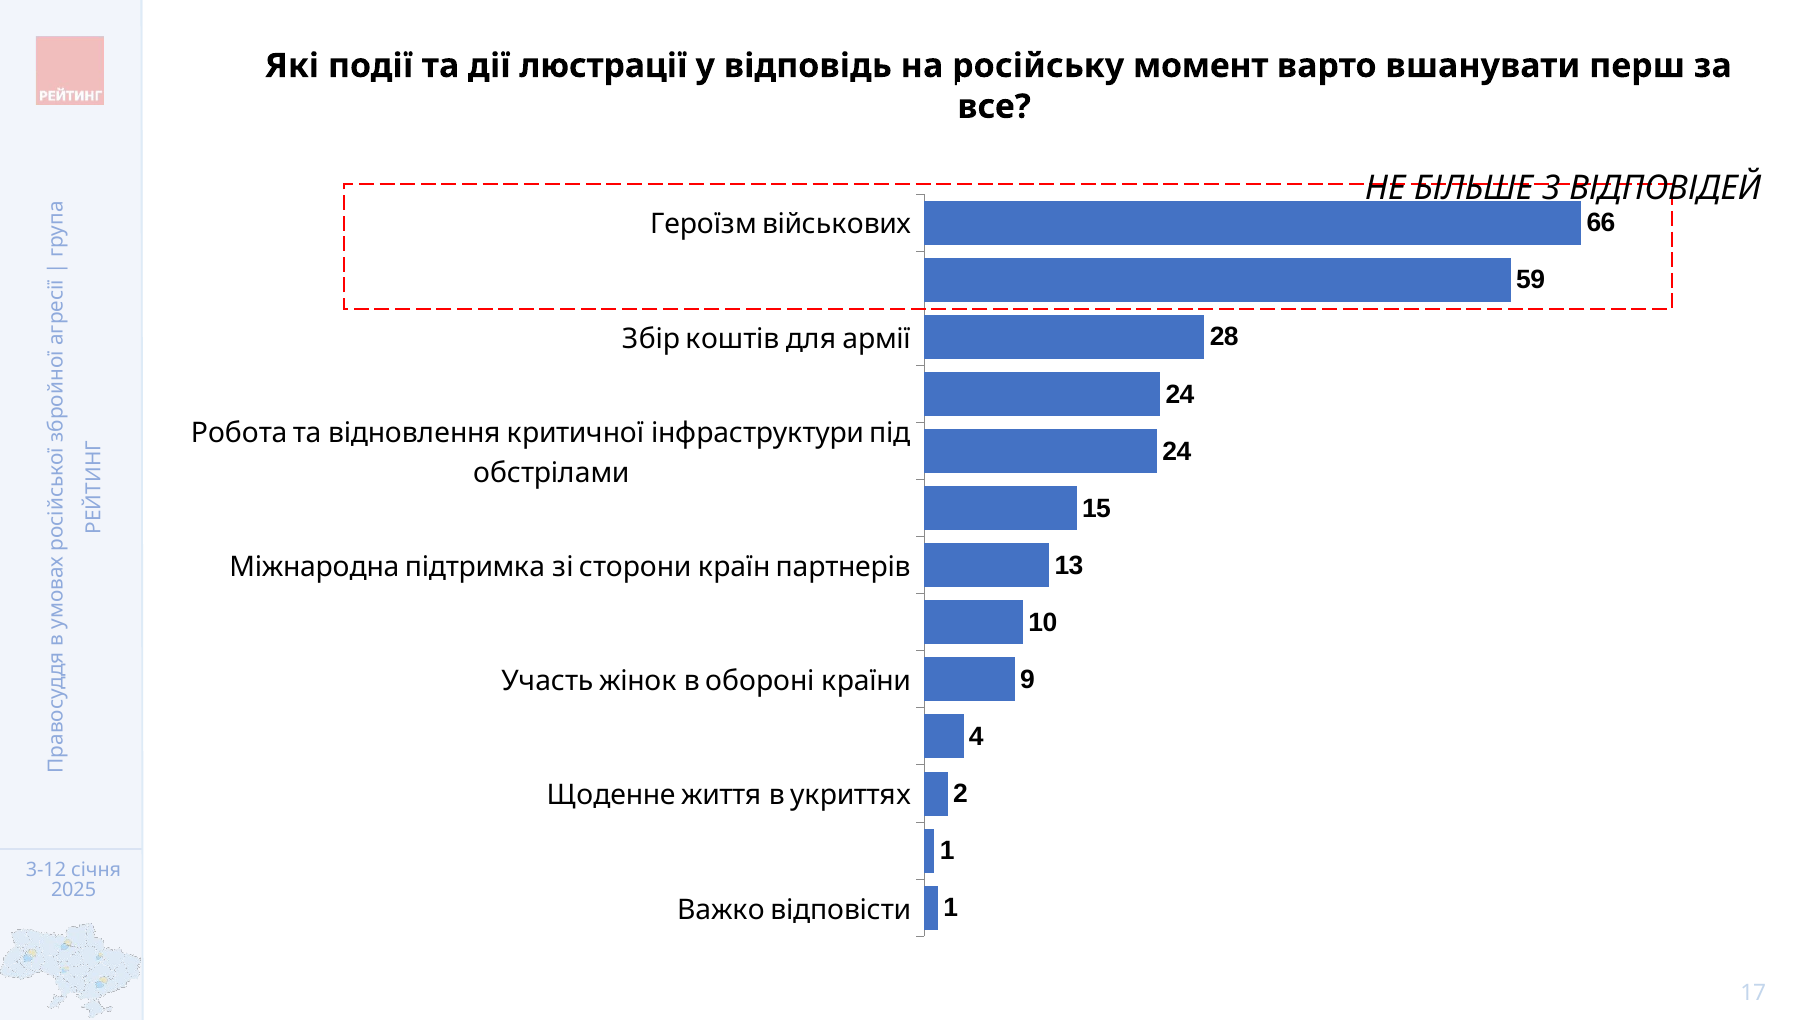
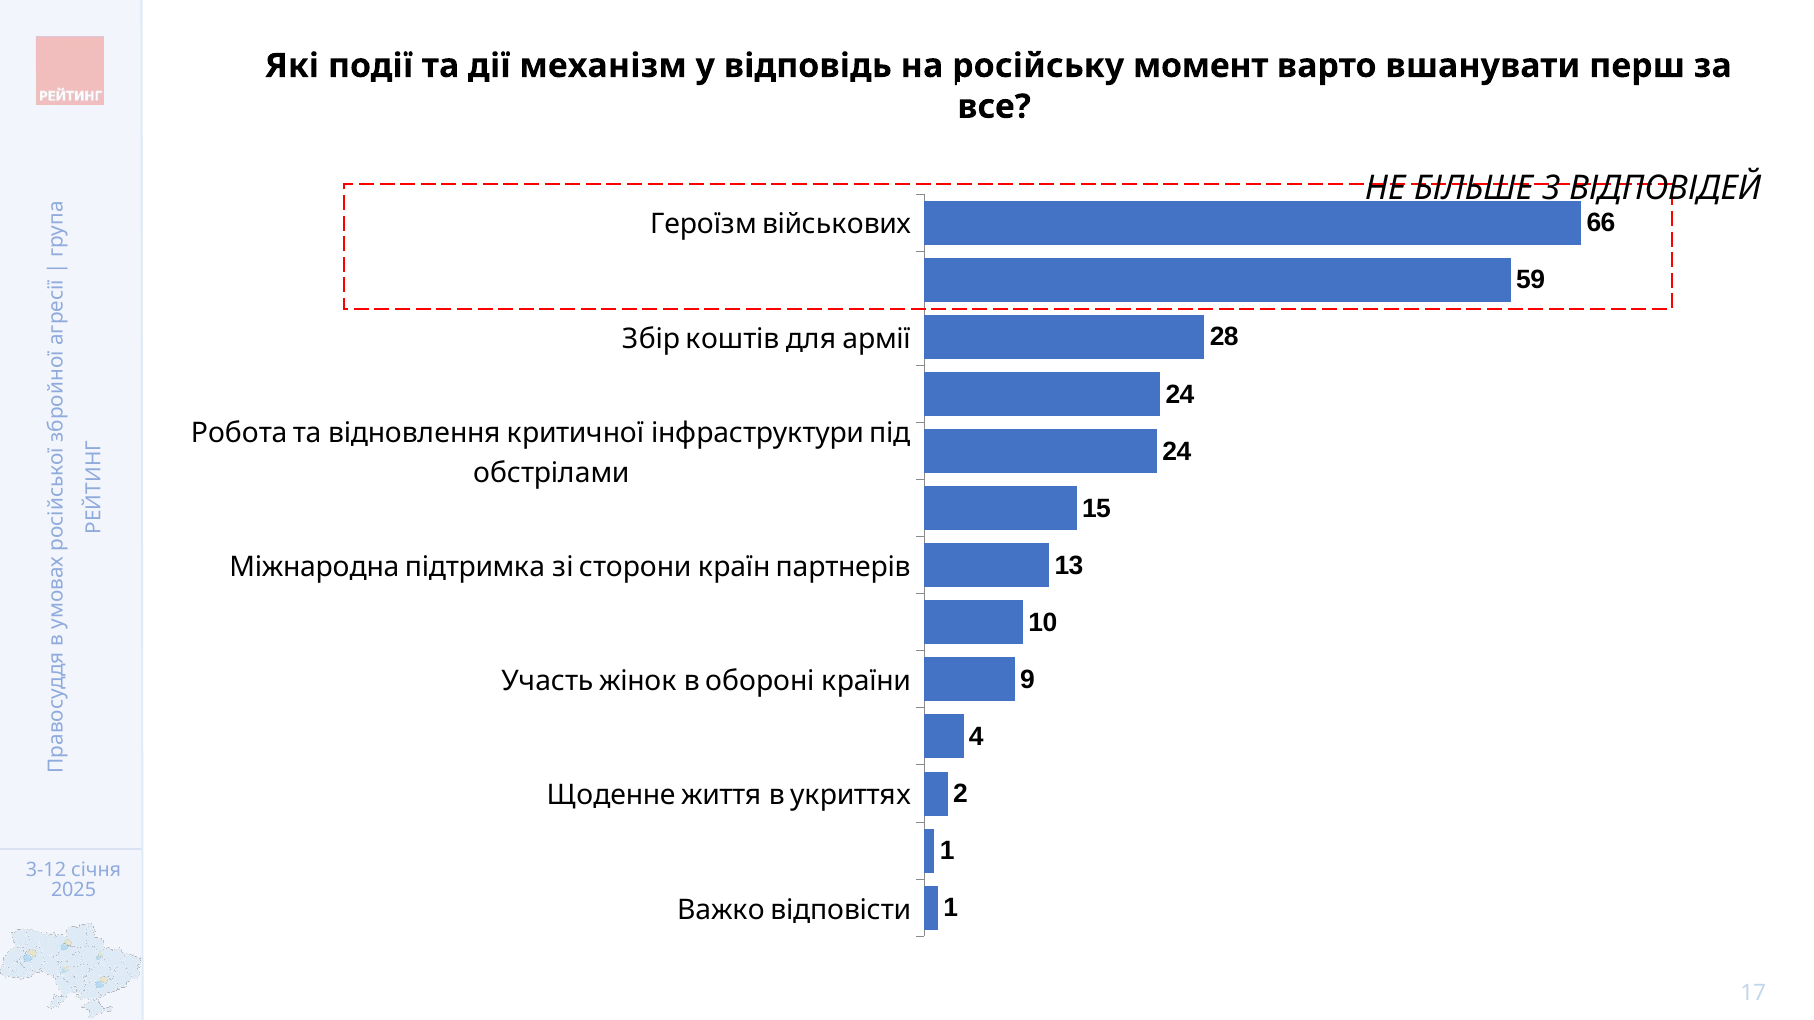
люстрації: люстрації -> механізм
